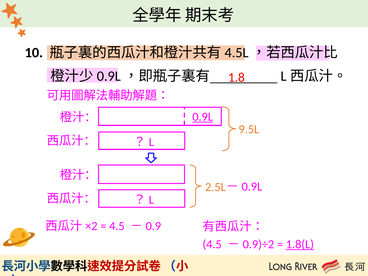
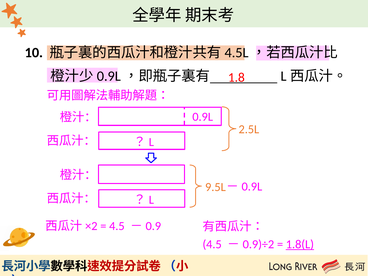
0.9L underline: present -> none
9.5L: 9.5L -> 2.5L
2.5L: 2.5L -> 9.5L
